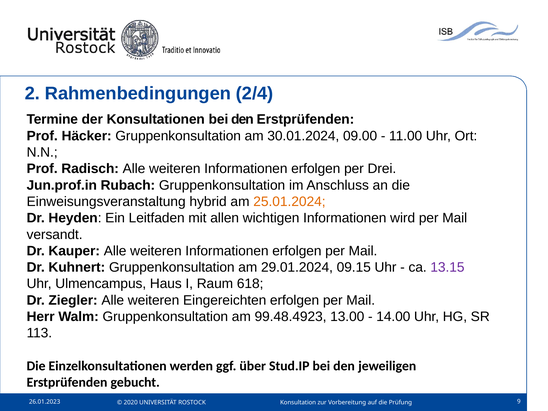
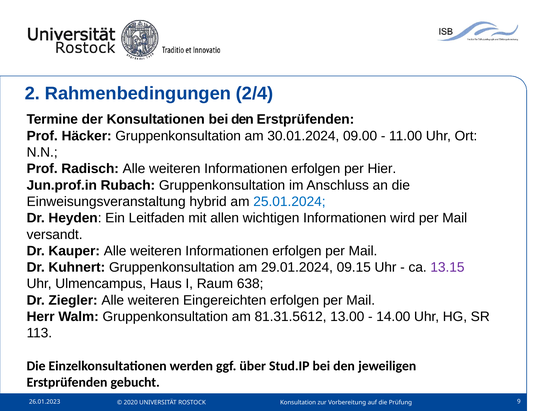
Drei: Drei -> Hier
25.01.2024 colour: orange -> blue
618: 618 -> 638
99.48.4923: 99.48.4923 -> 81.31.5612
